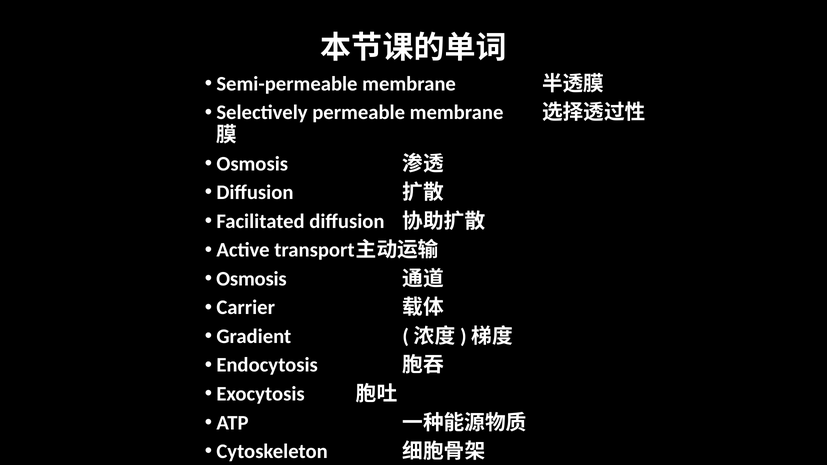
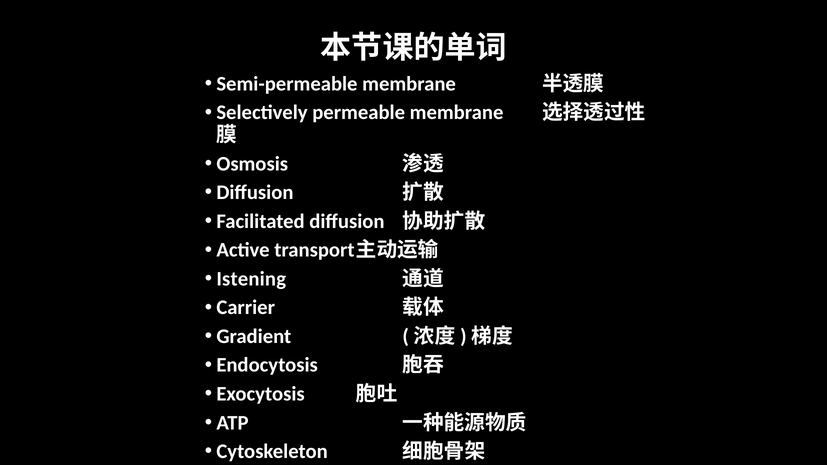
Osmosis at (251, 279): Osmosis -> Istening
